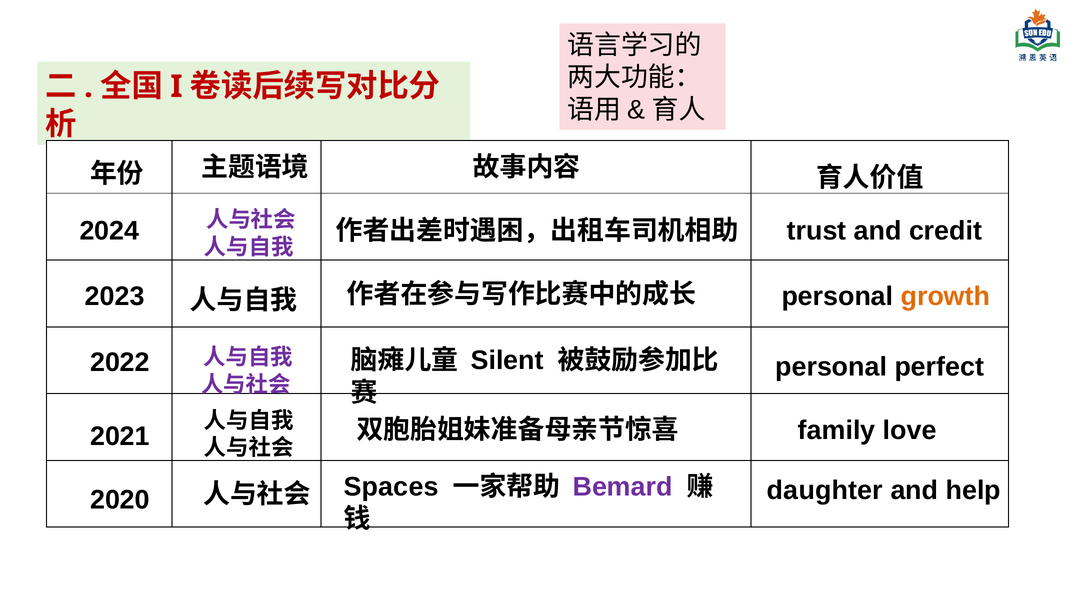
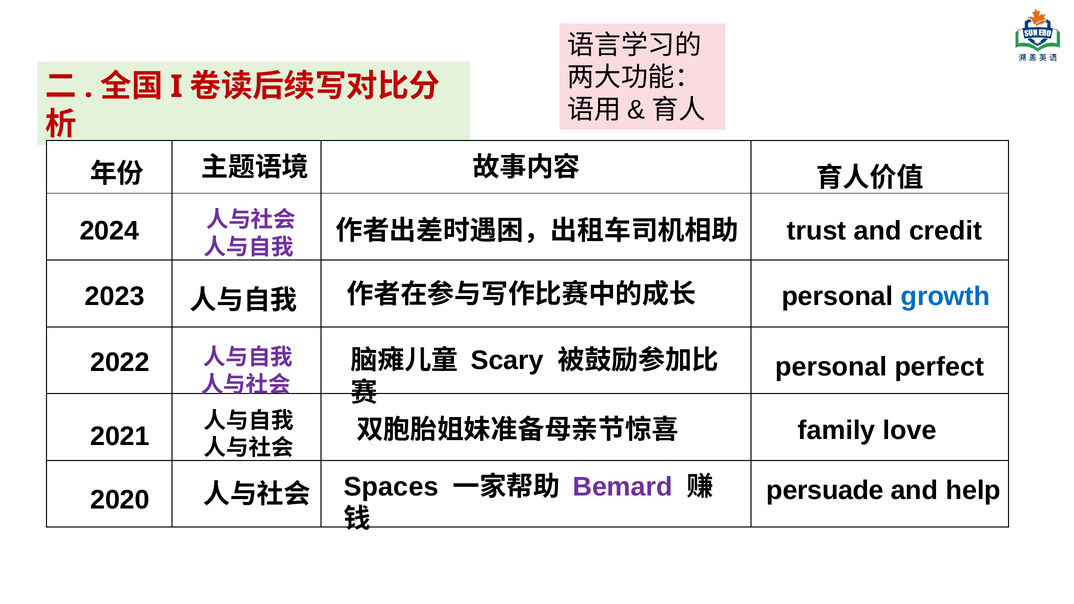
growth colour: orange -> blue
Silent: Silent -> Scary
daughter: daughter -> persuade
